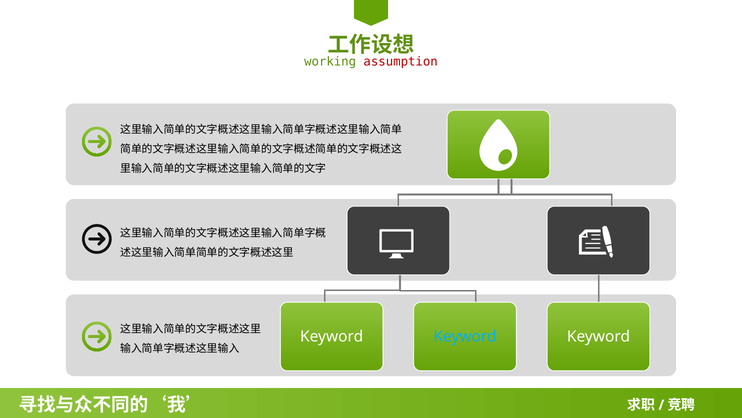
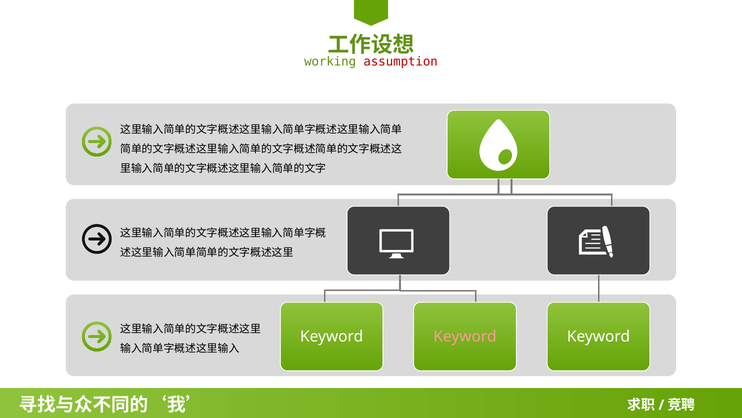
Keyword at (465, 336) colour: light blue -> pink
